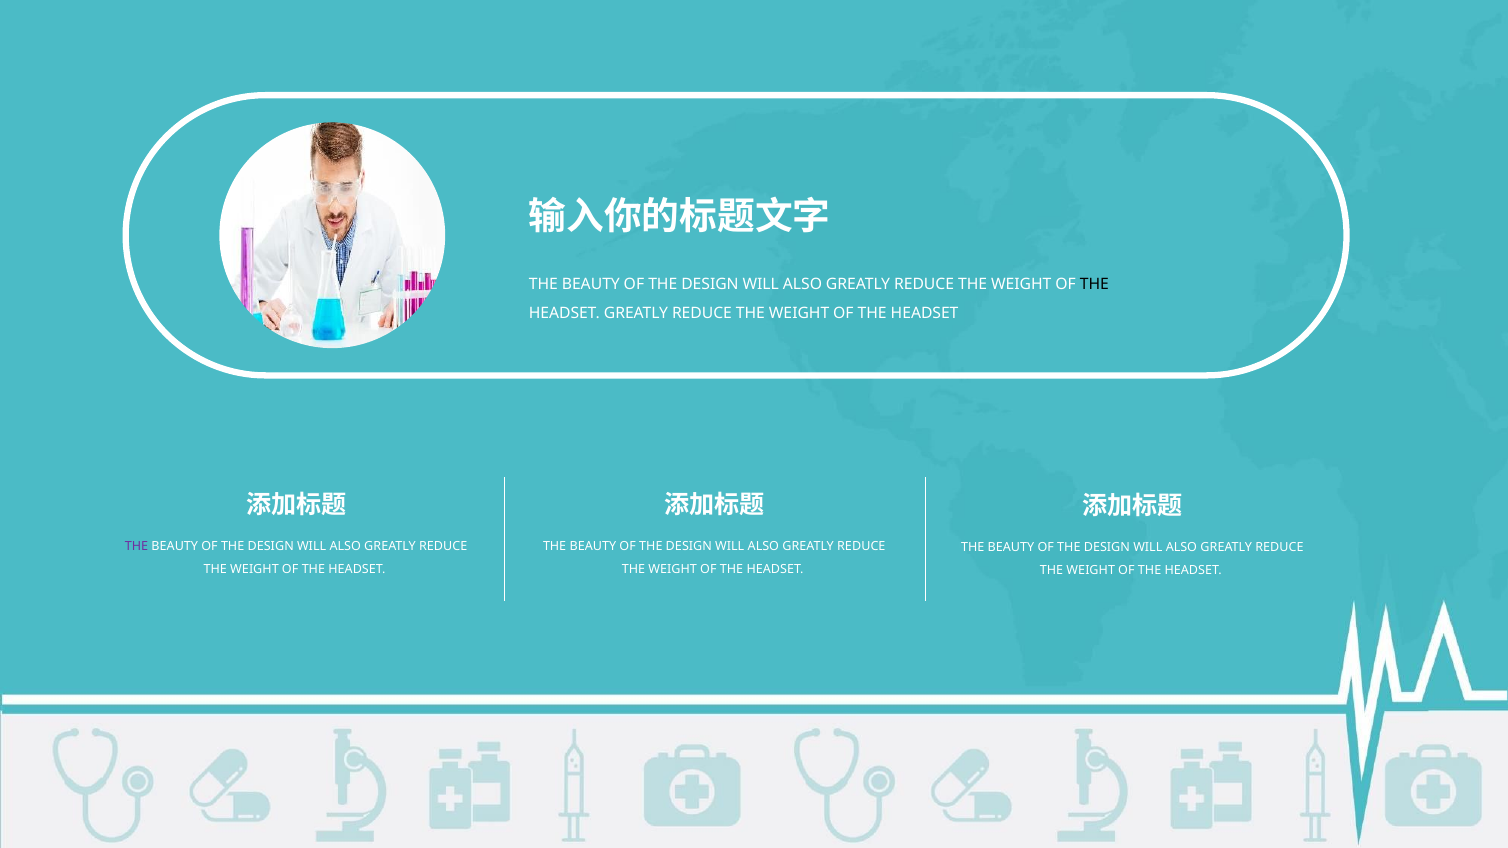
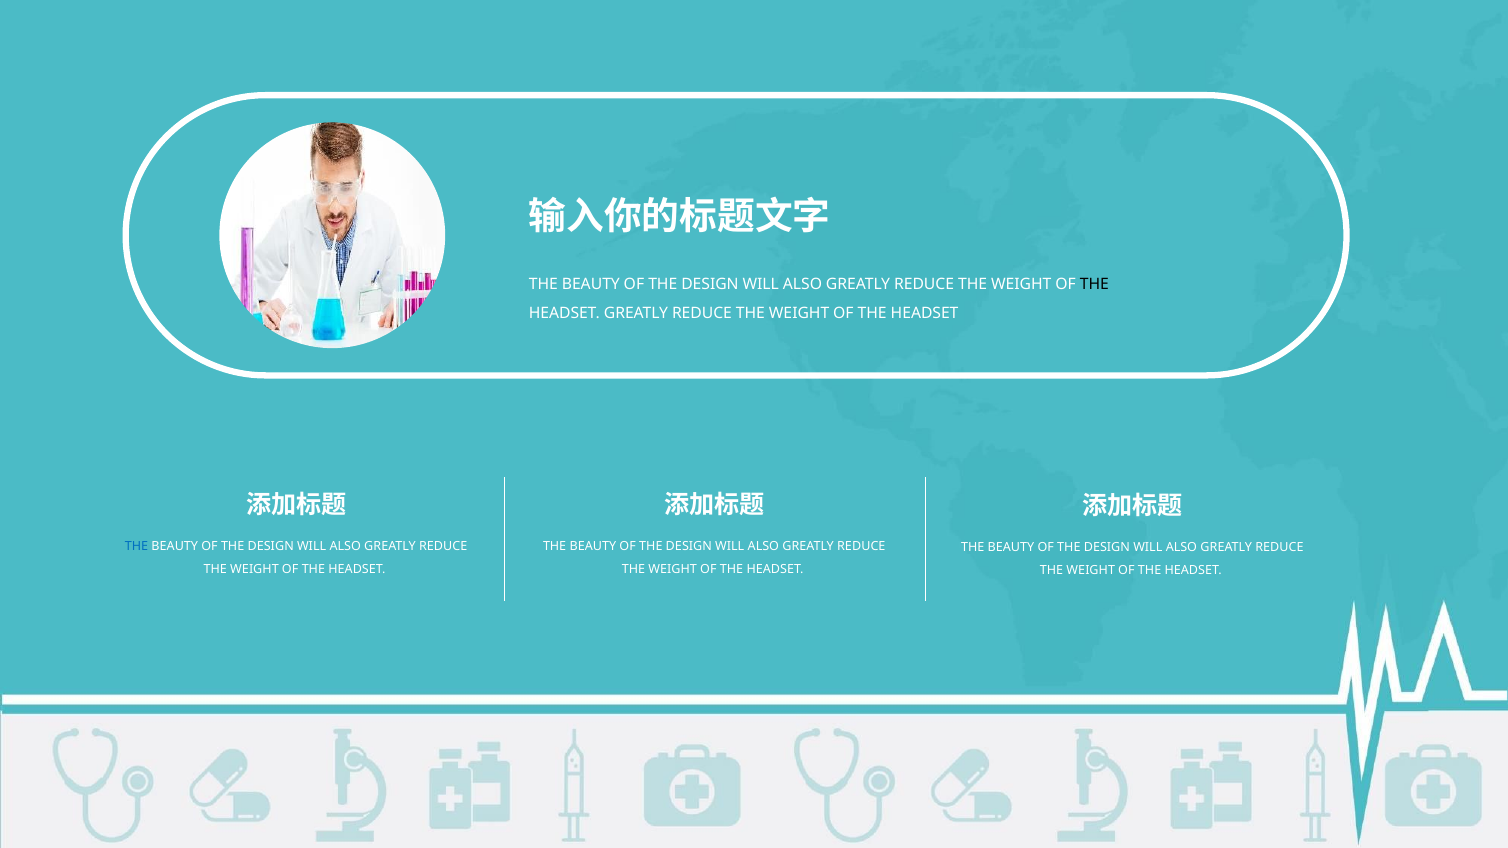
THE at (136, 547) colour: purple -> blue
